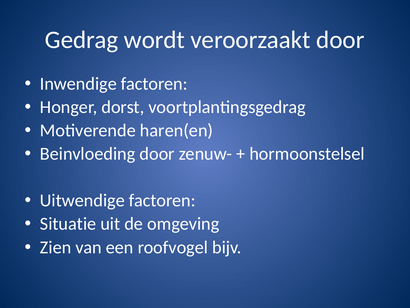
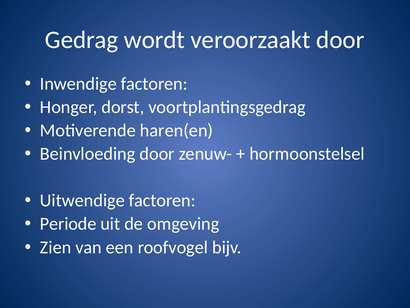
Situatie: Situatie -> Periode
